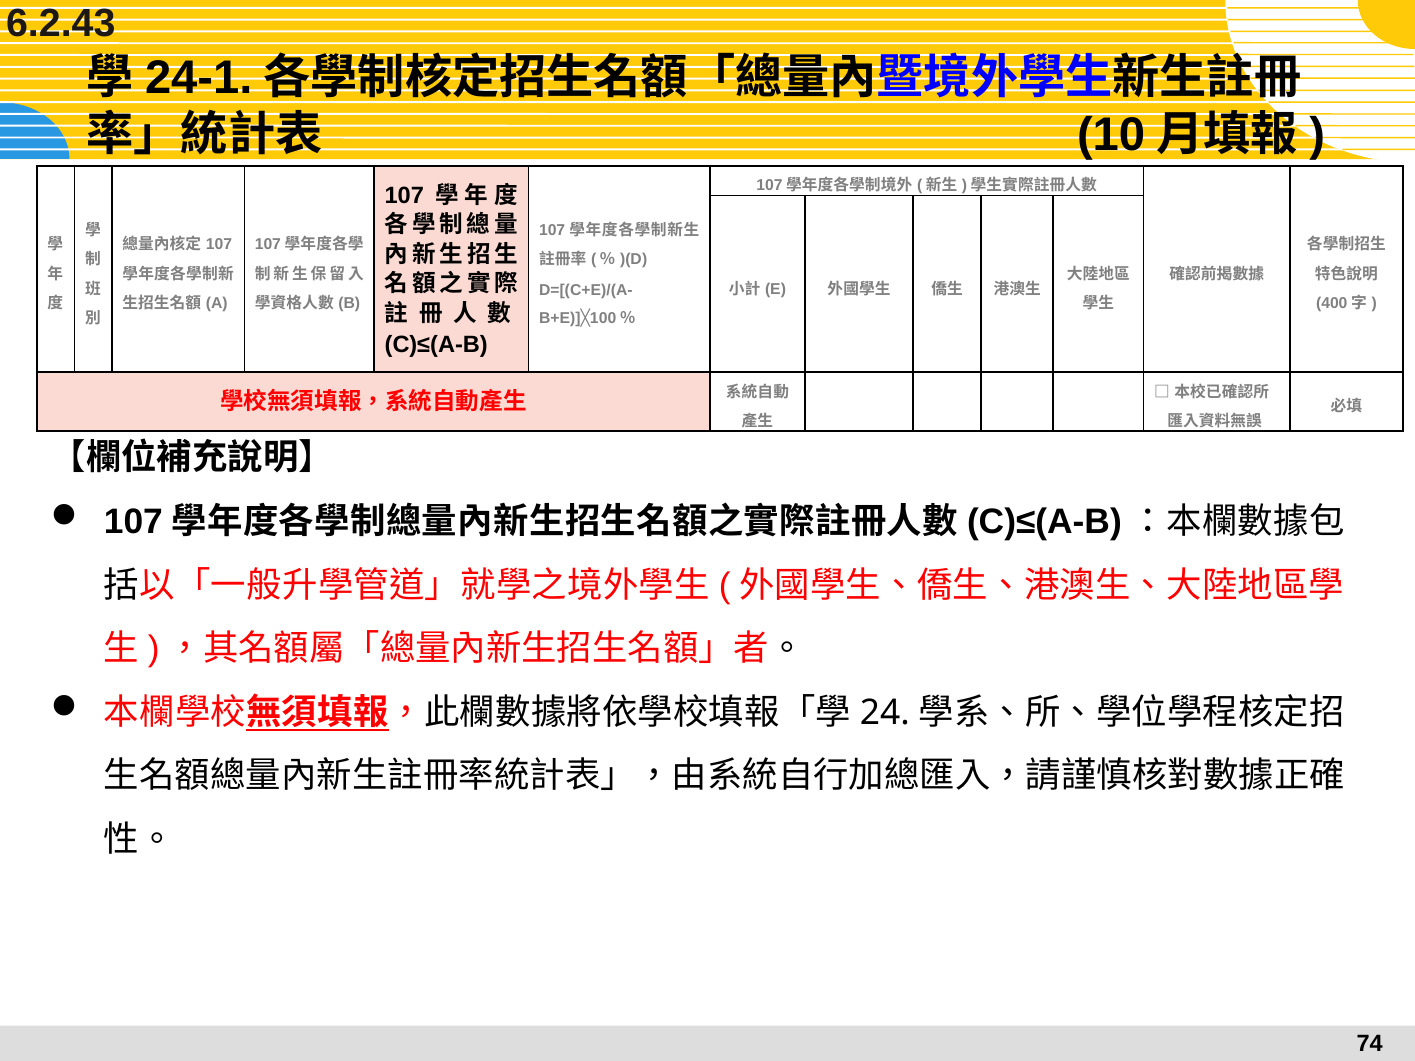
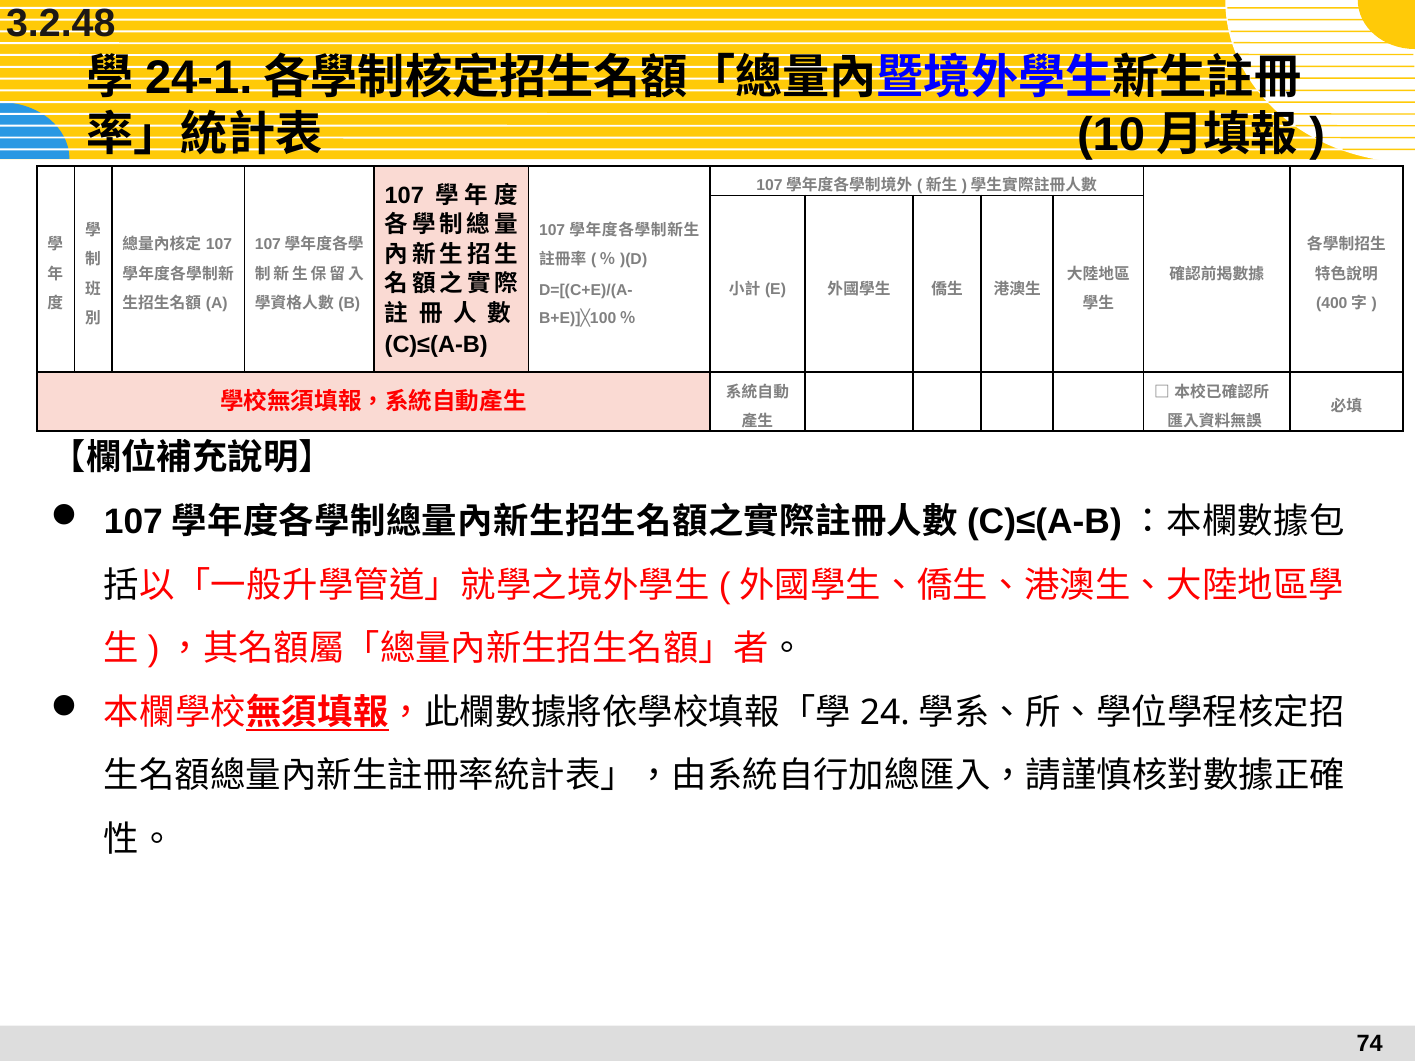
6.2.43: 6.2.43 -> 3.2.48
